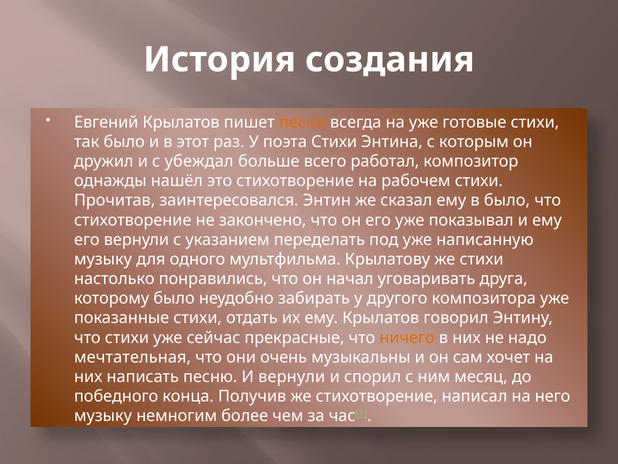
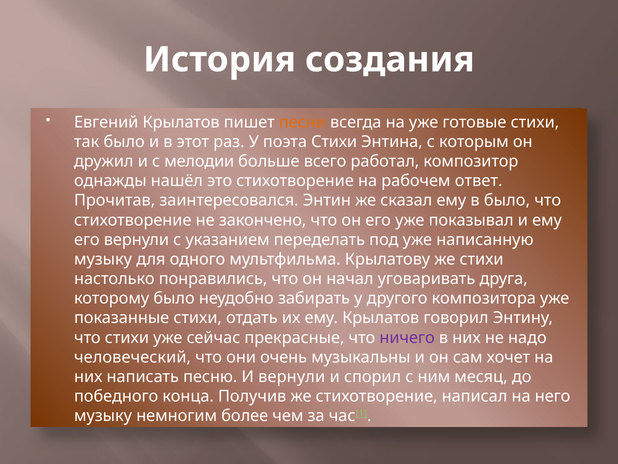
убеждал: убеждал -> мелодии
рабочем стихи: стихи -> ответ
ничего colour: orange -> purple
мечтательная: мечтательная -> человеческий
